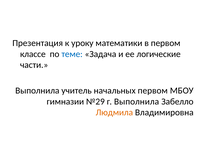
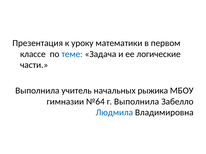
начальных первом: первом -> рыжика
№29: №29 -> №64
Людмила colour: orange -> blue
